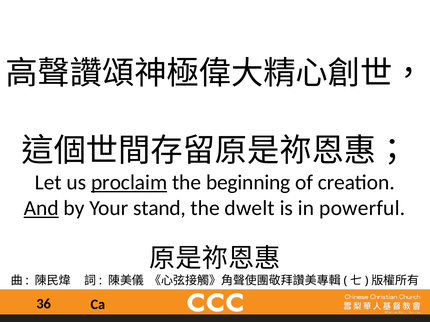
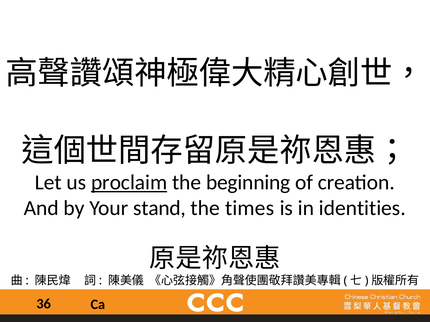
And underline: present -> none
dwelt: dwelt -> times
powerful: powerful -> identities
